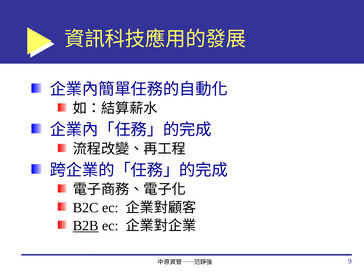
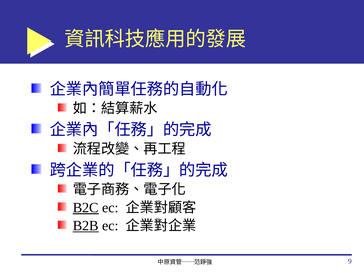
B2C underline: none -> present
